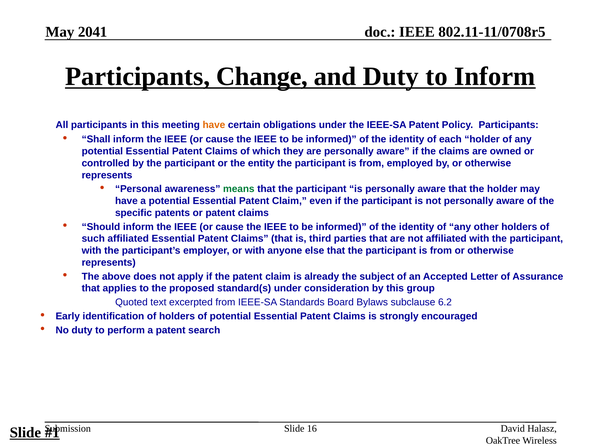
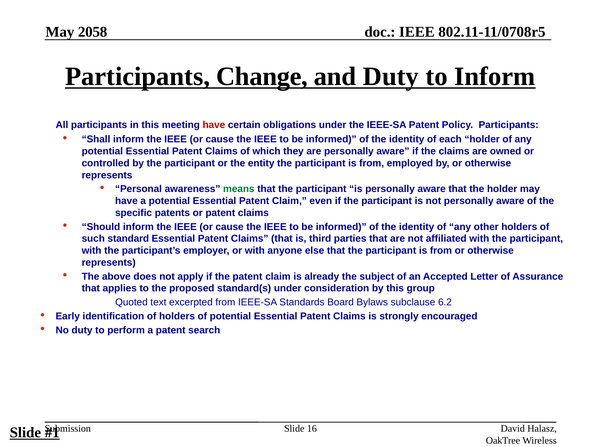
2041: 2041 -> 2058
have at (214, 125) colour: orange -> red
such affiliated: affiliated -> standard
